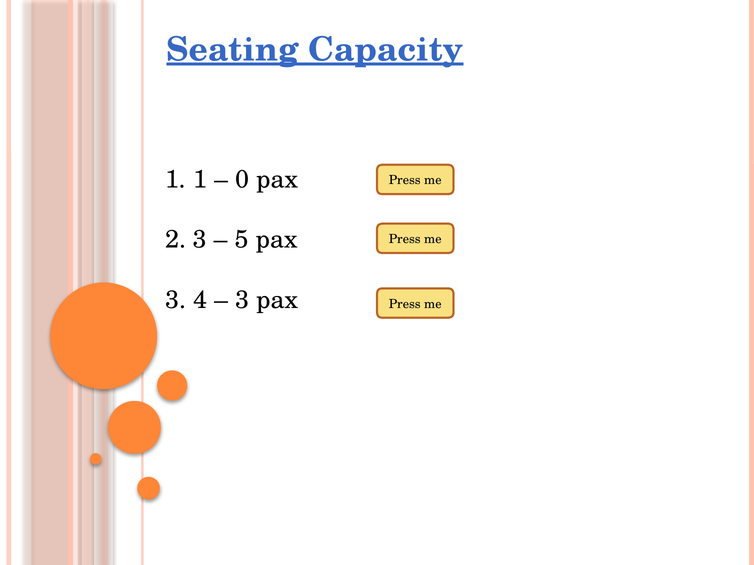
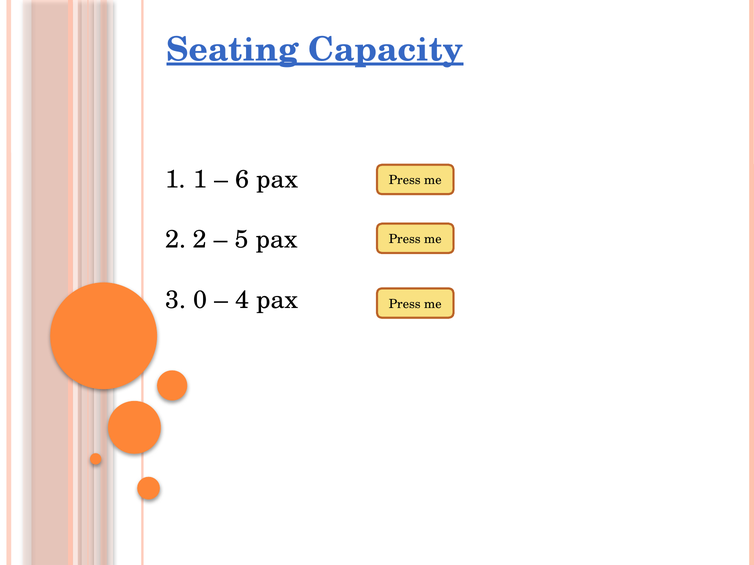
0: 0 -> 6
2 3: 3 -> 2
4: 4 -> 0
3 at (242, 300): 3 -> 4
